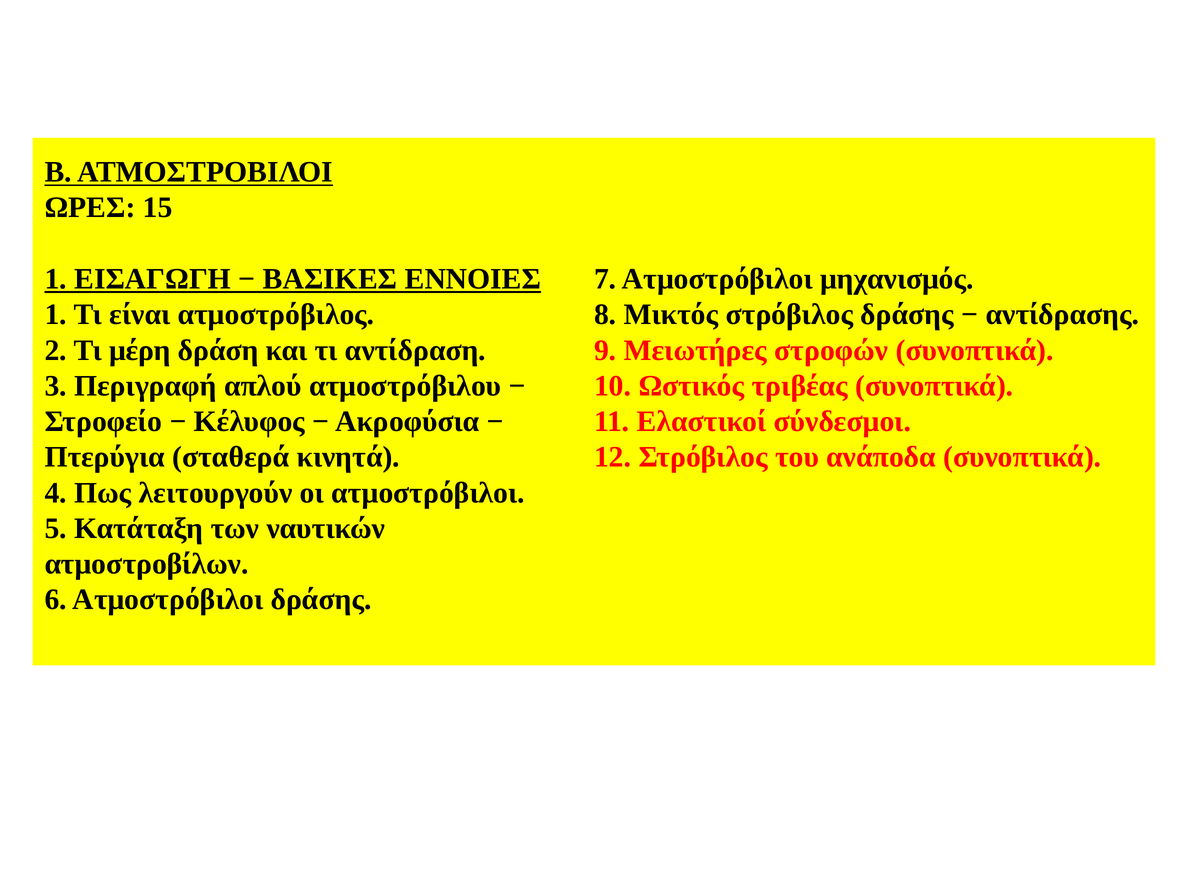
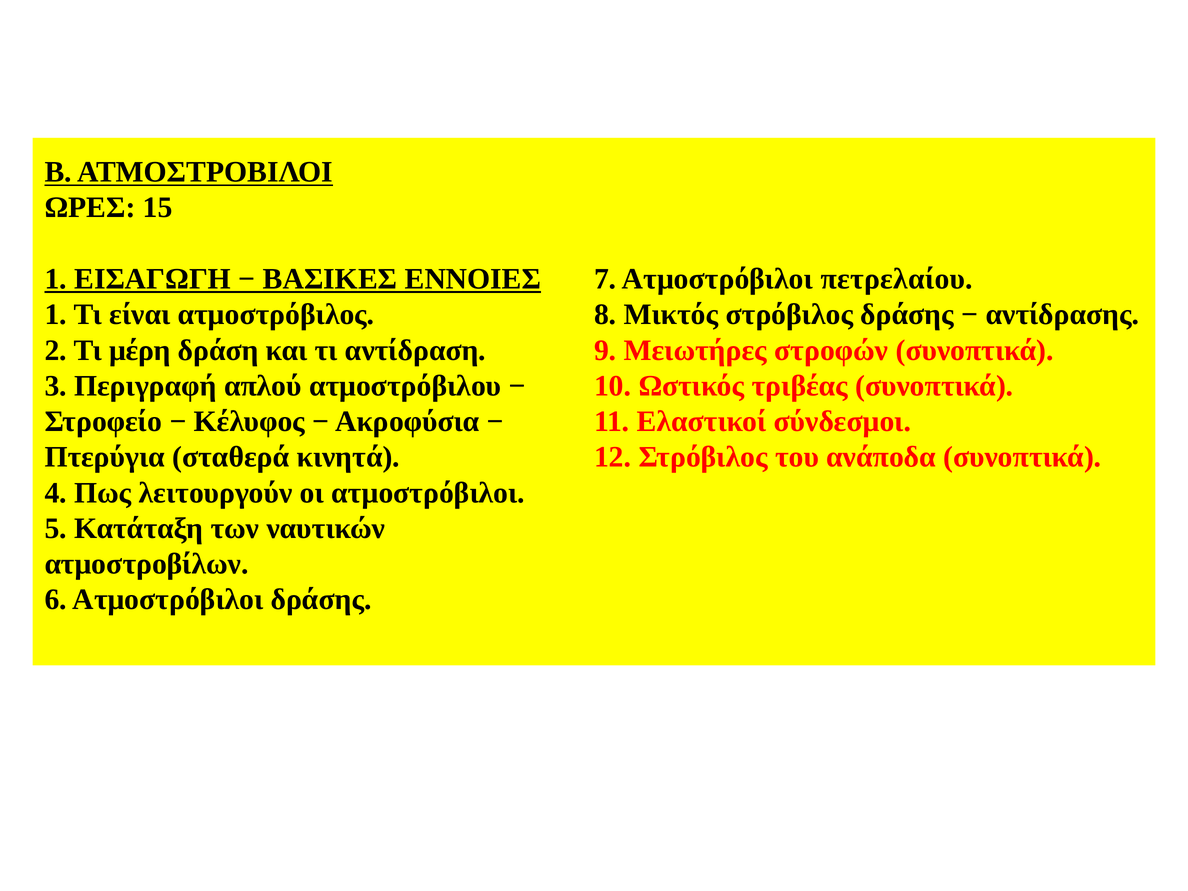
μηχανισμός: μηχανισμός -> πετρελαίου
